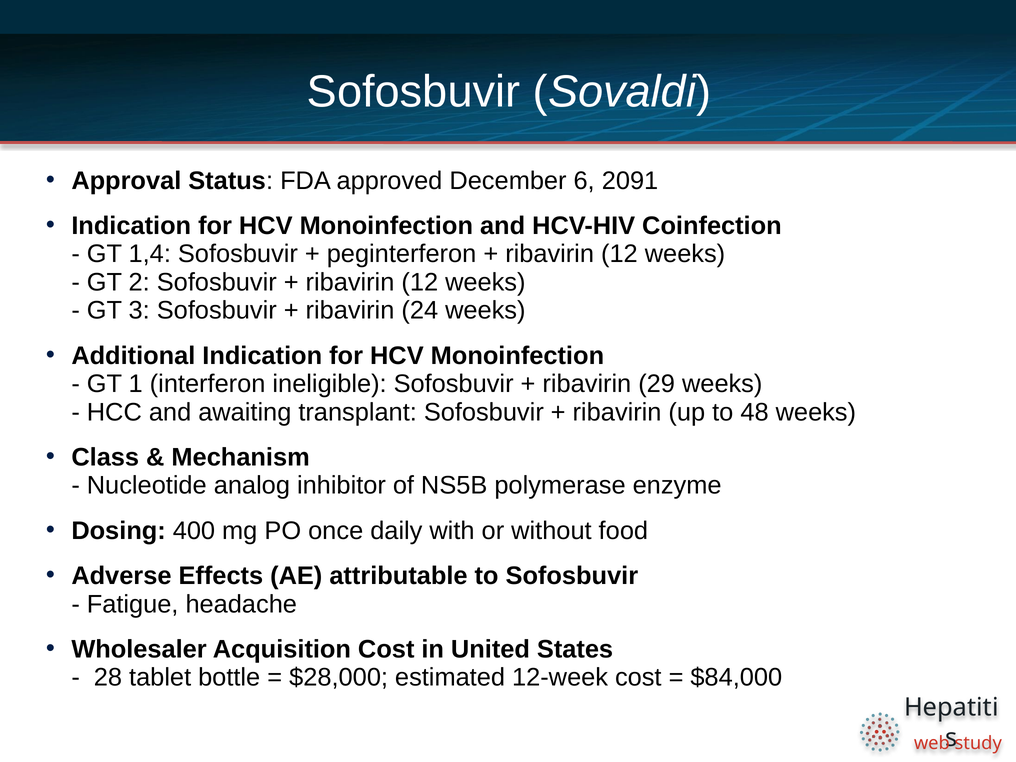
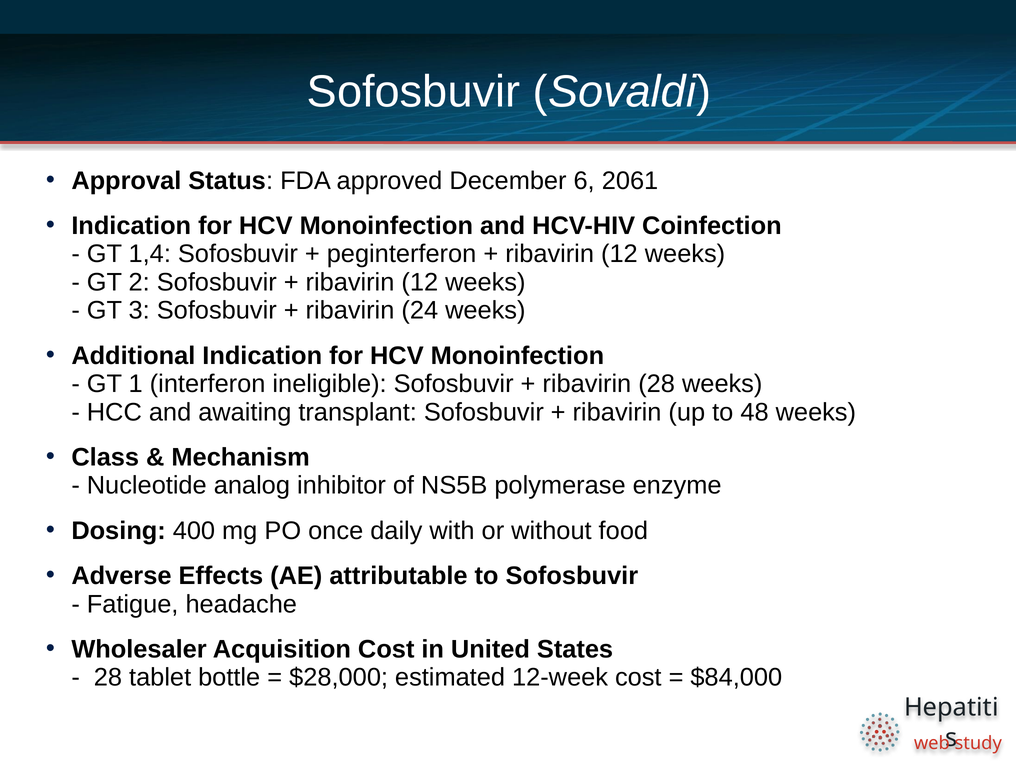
2091: 2091 -> 2061
ribavirin 29: 29 -> 28
